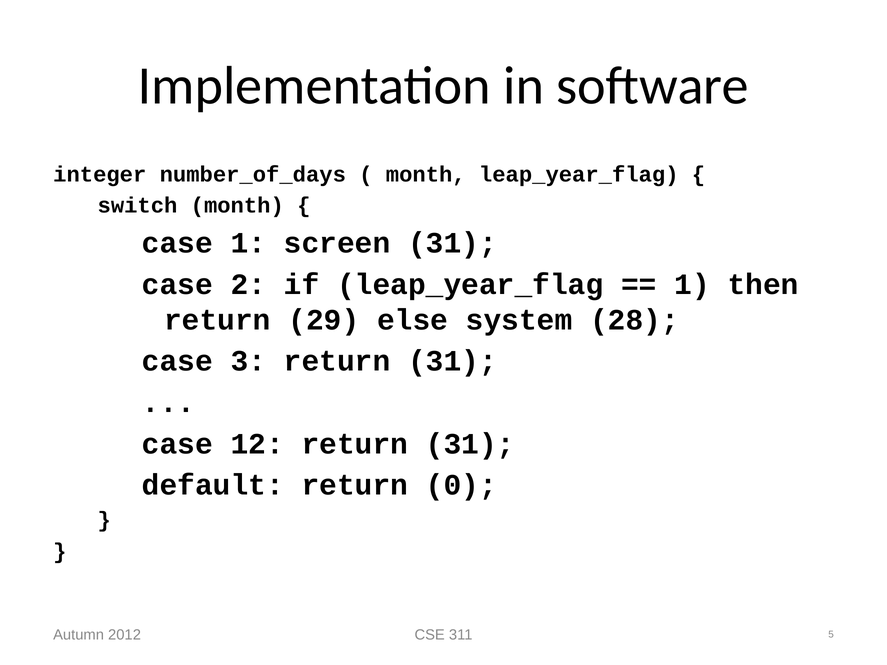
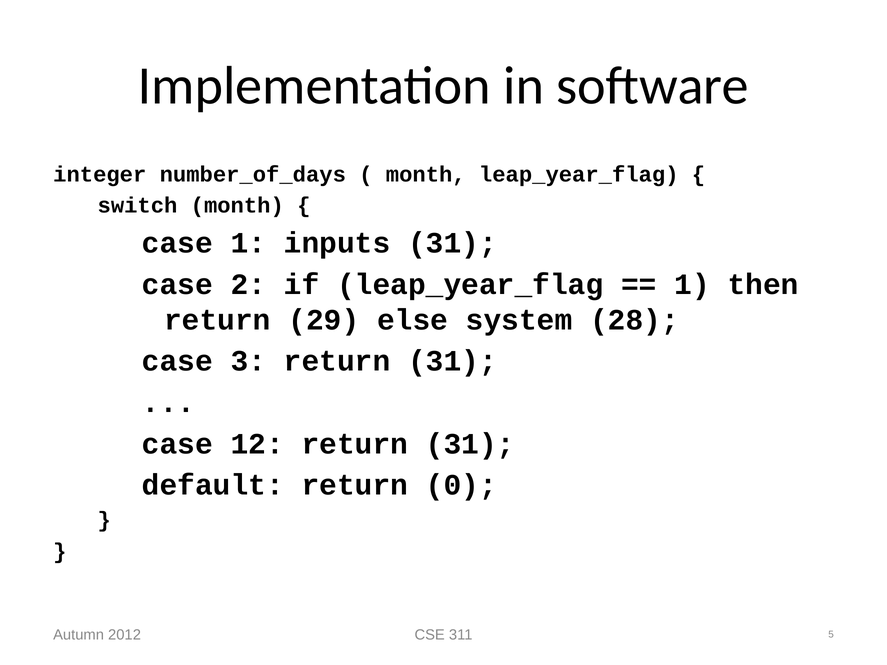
screen: screen -> inputs
